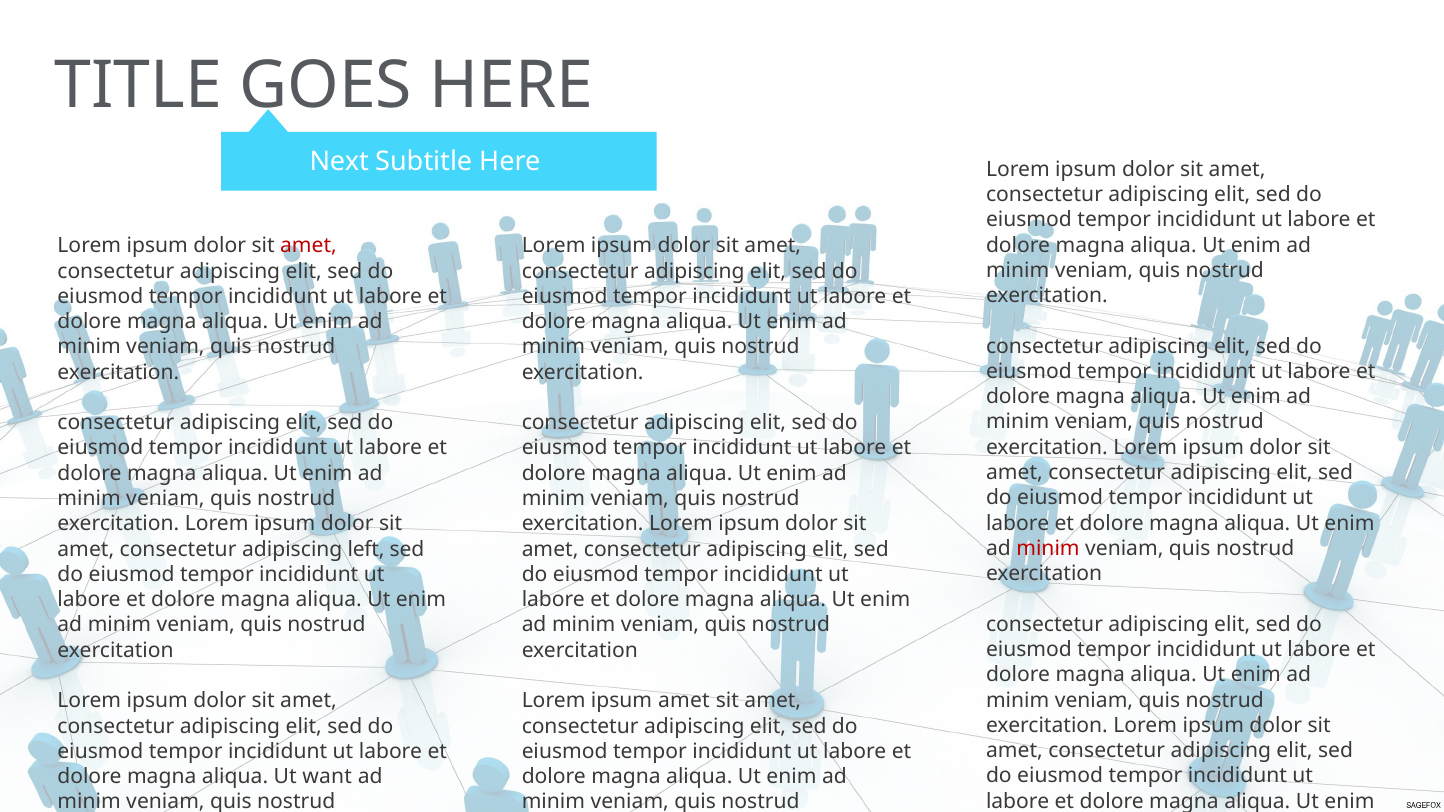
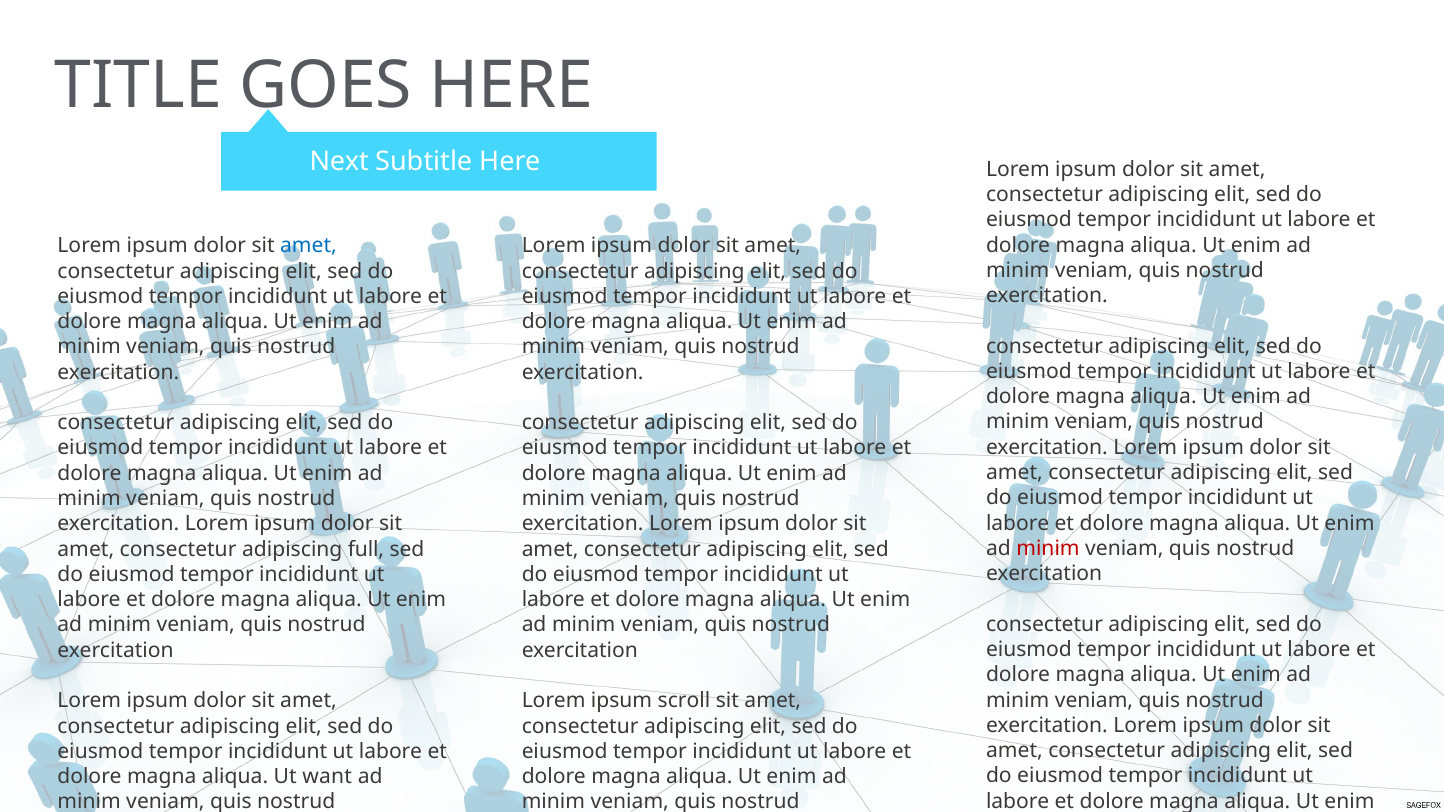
amet at (309, 246) colour: red -> blue
left: left -> full
ipsum amet: amet -> scroll
